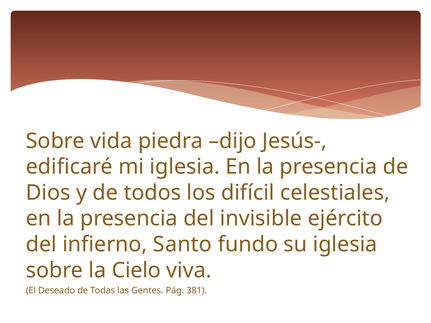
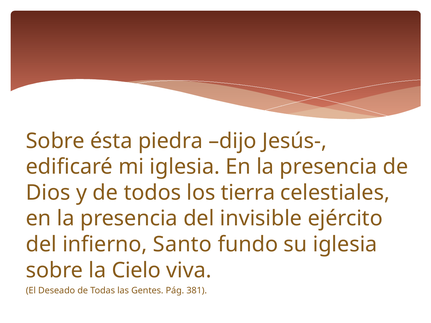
vida: vida -> ésta
difícil: difícil -> tierra
